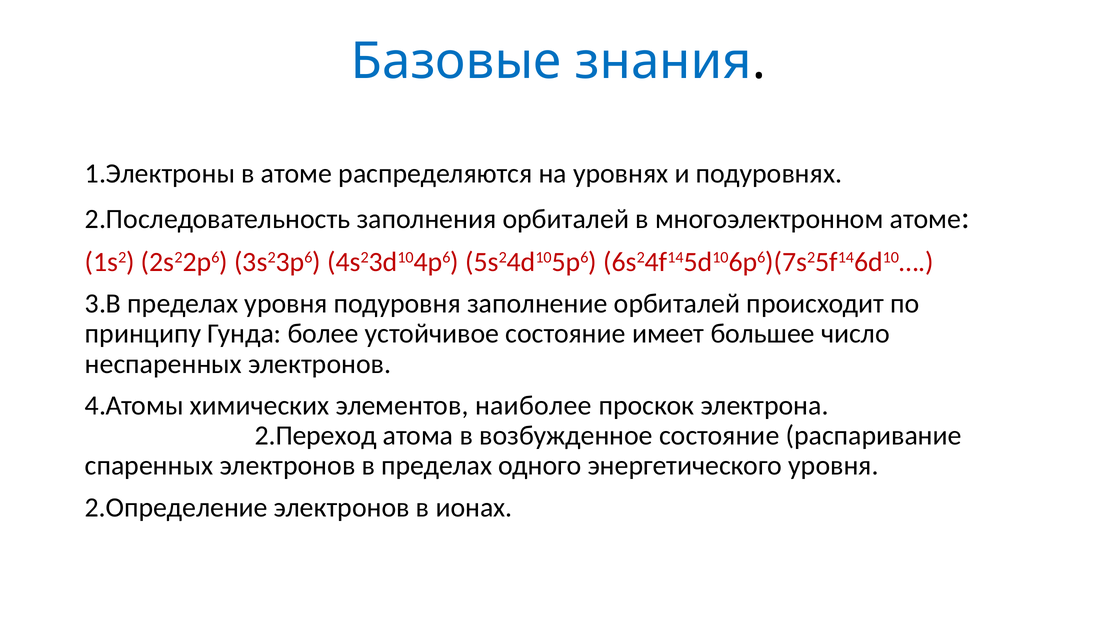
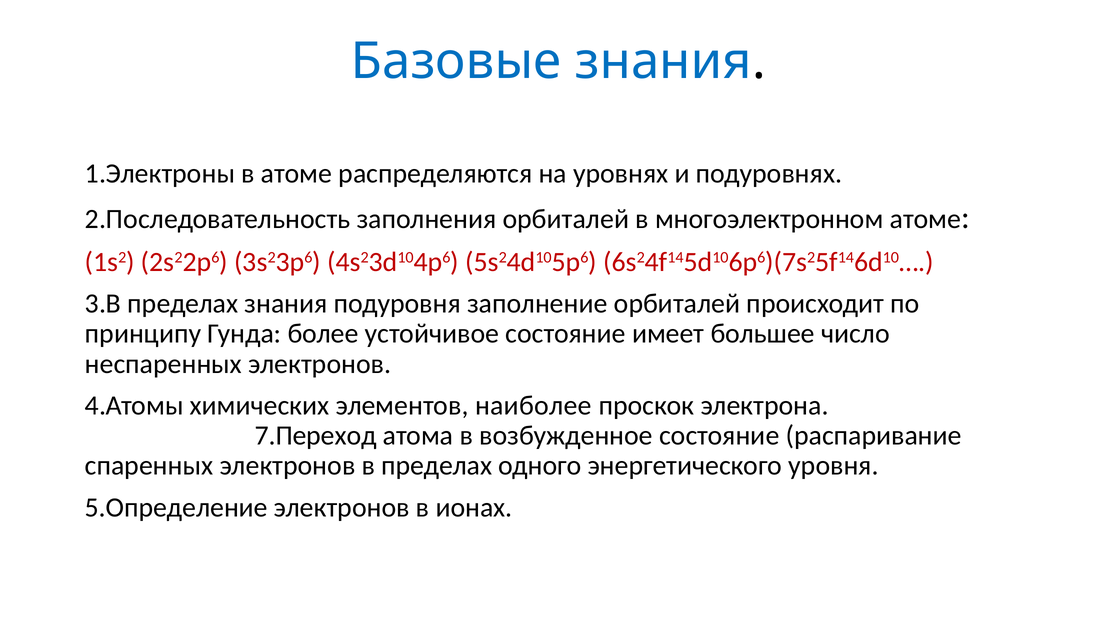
пределах уровня: уровня -> знания
2.Переход: 2.Переход -> 7.Переход
2.Определение: 2.Определение -> 5.Определение
